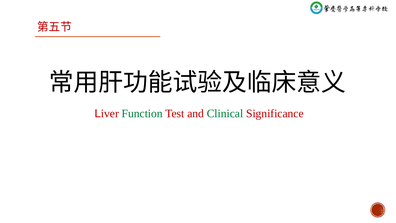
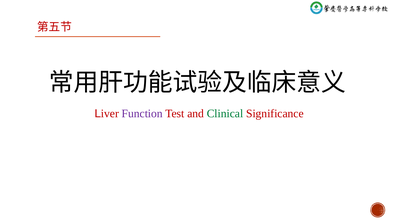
Function colour: green -> purple
